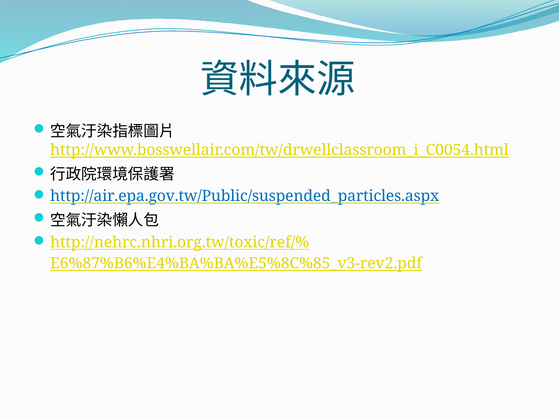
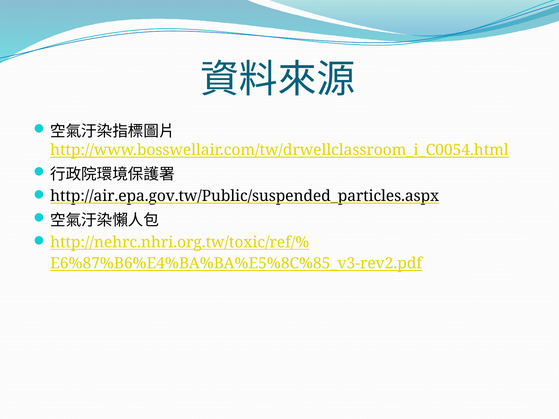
http://air.epa.gov.tw/Public/suspended_particles.aspx colour: blue -> black
